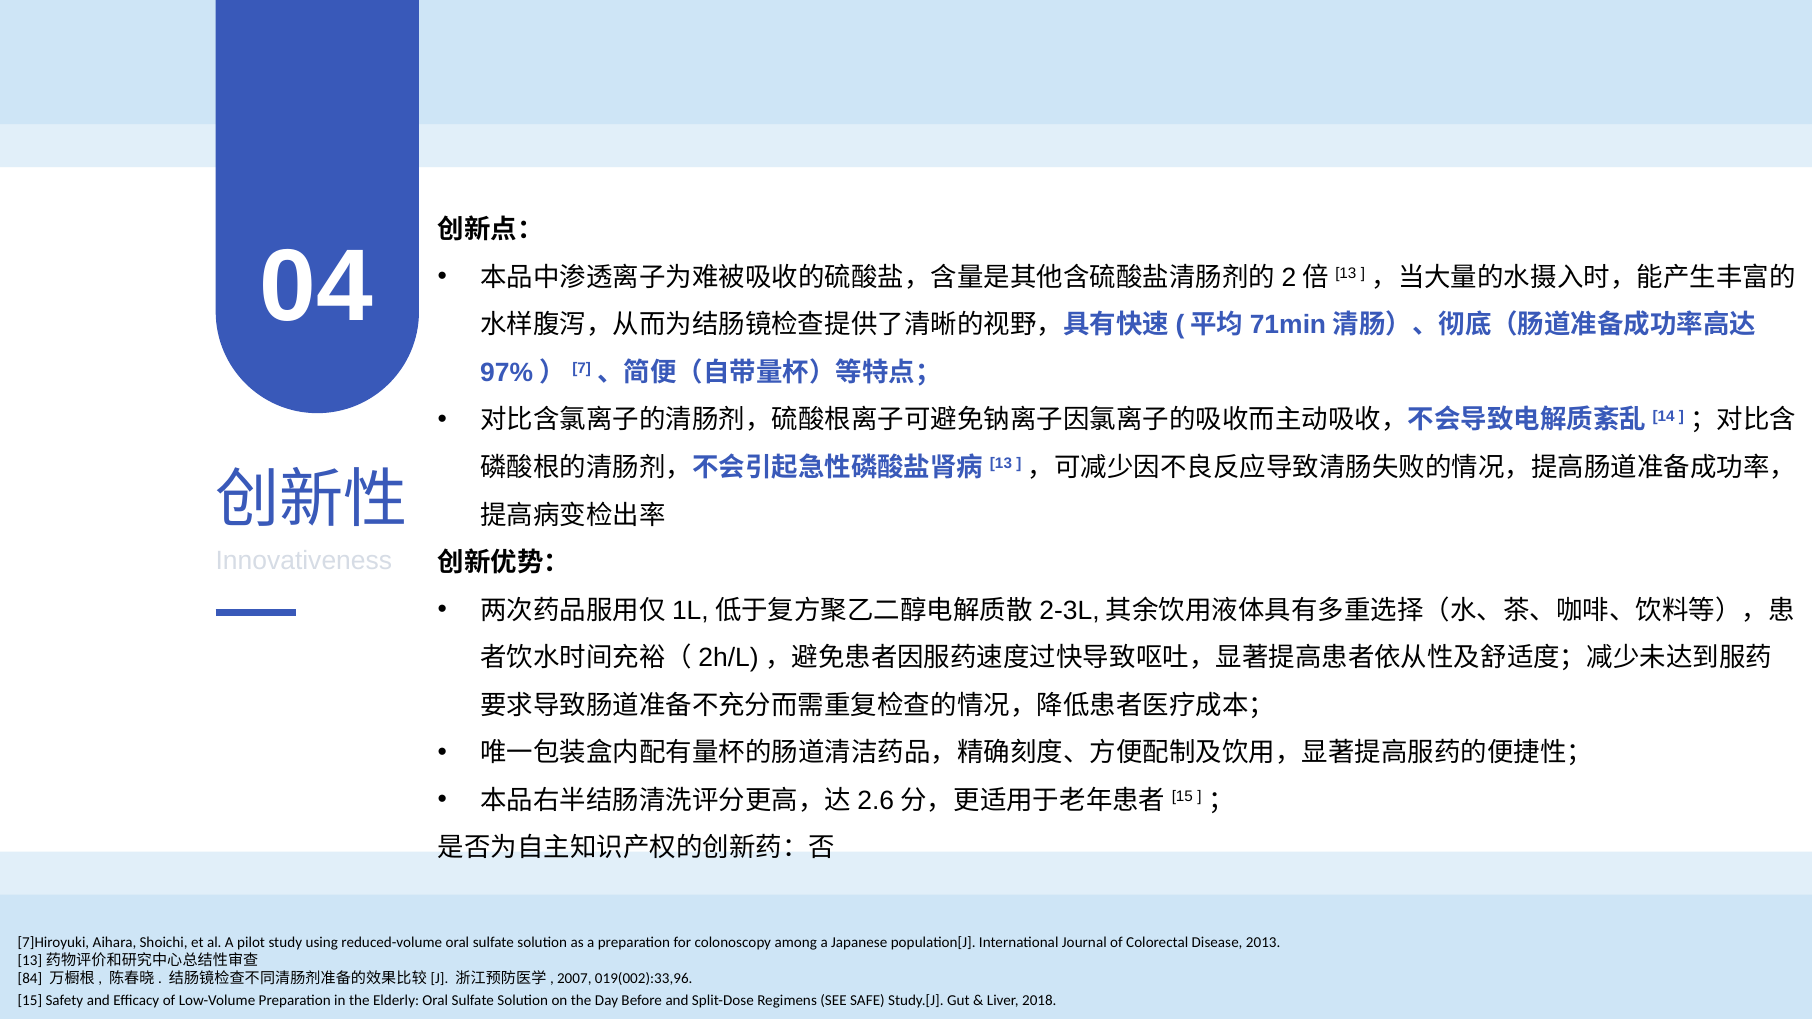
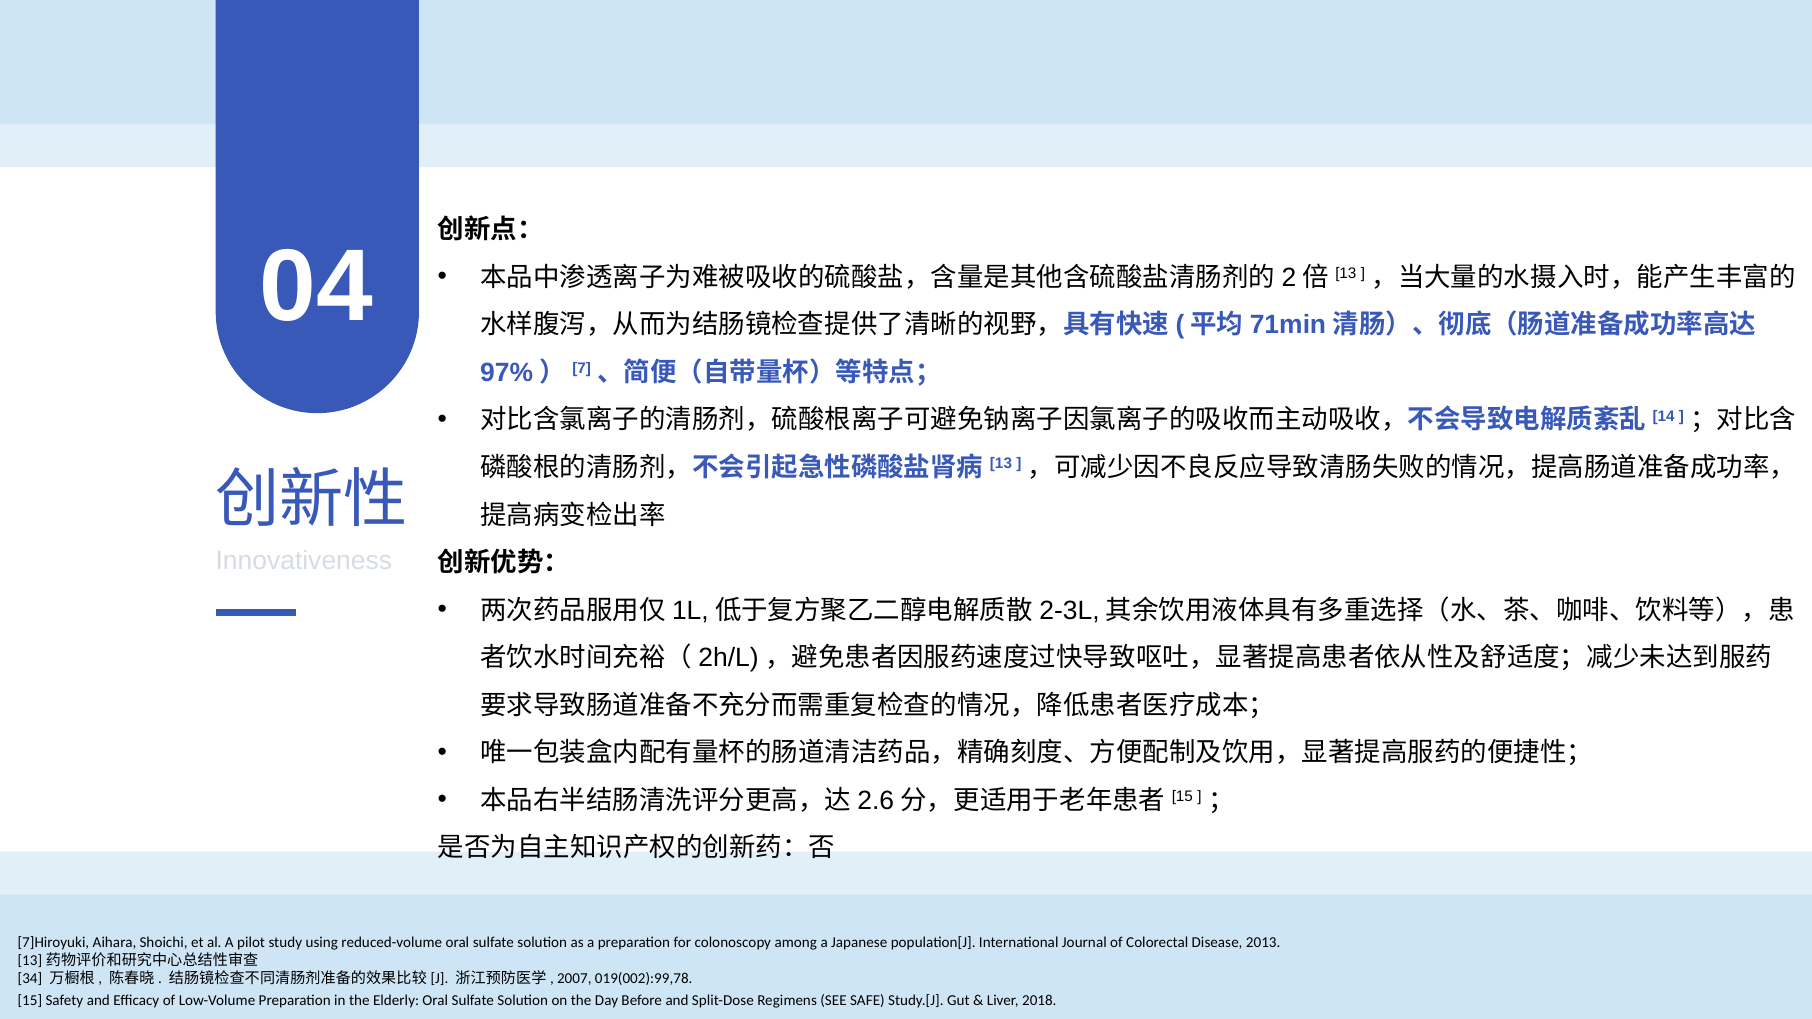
84: 84 -> 34
019(002):33,96: 019(002):33,96 -> 019(002):99,78
